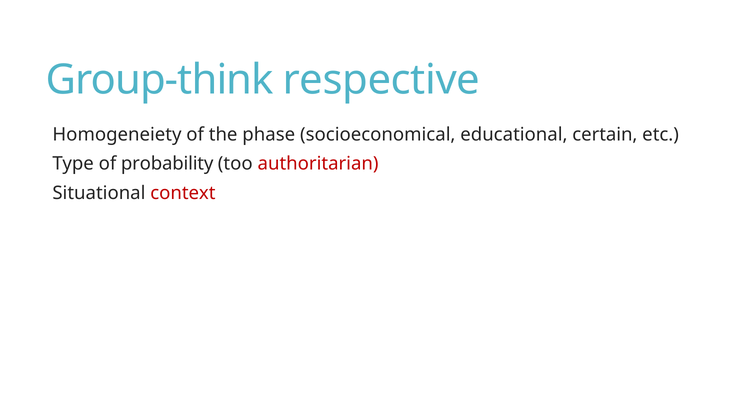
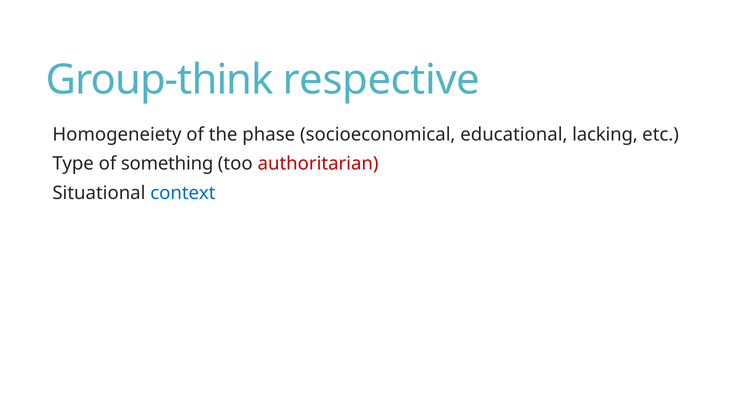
certain: certain -> lacking
probability: probability -> something
context colour: red -> blue
